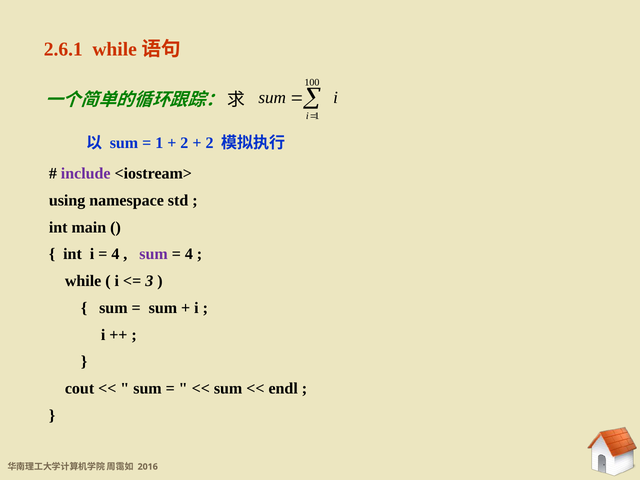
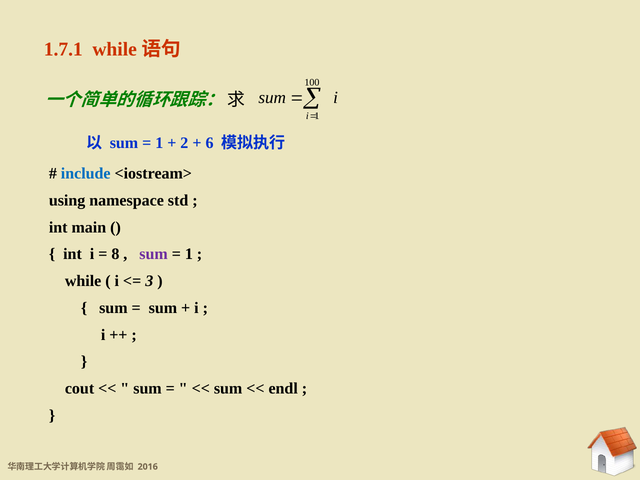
2.6.1: 2.6.1 -> 1.7.1
2 at (210, 143): 2 -> 6
include colour: purple -> blue
4 at (115, 254): 4 -> 8
4 at (189, 254): 4 -> 1
